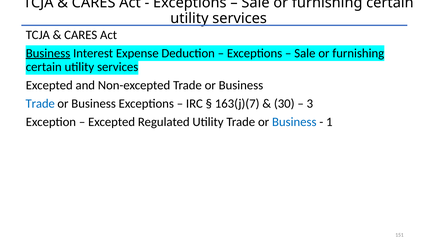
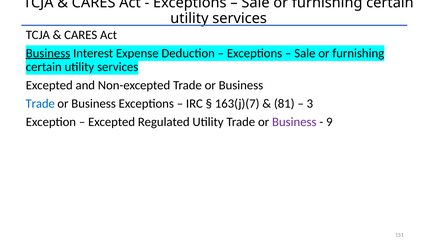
30: 30 -> 81
Business at (294, 122) colour: blue -> purple
1: 1 -> 9
